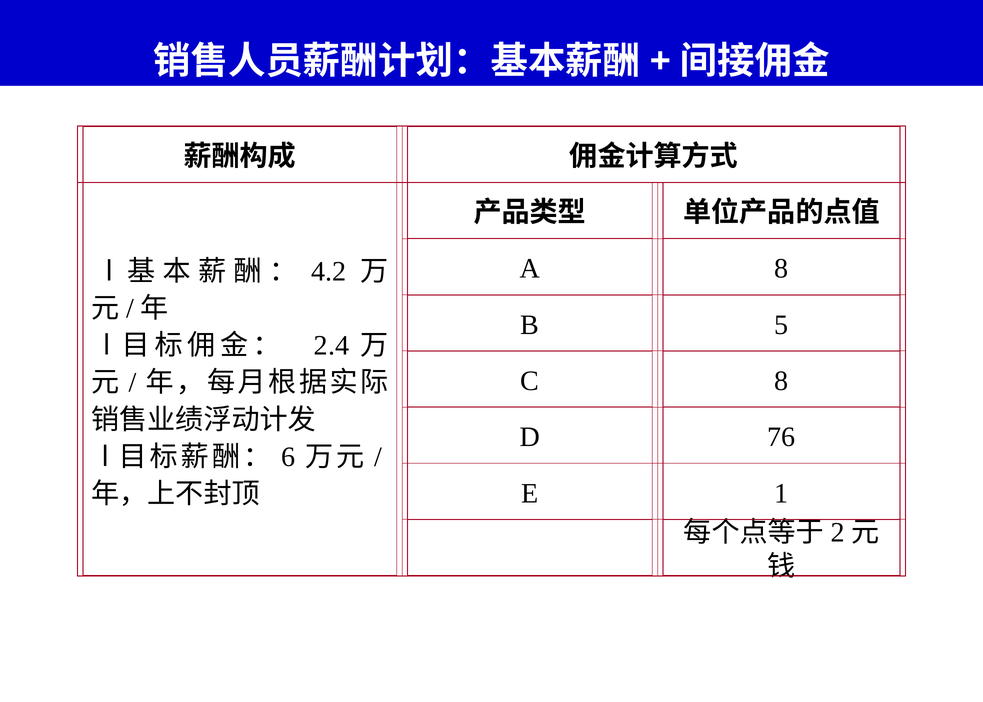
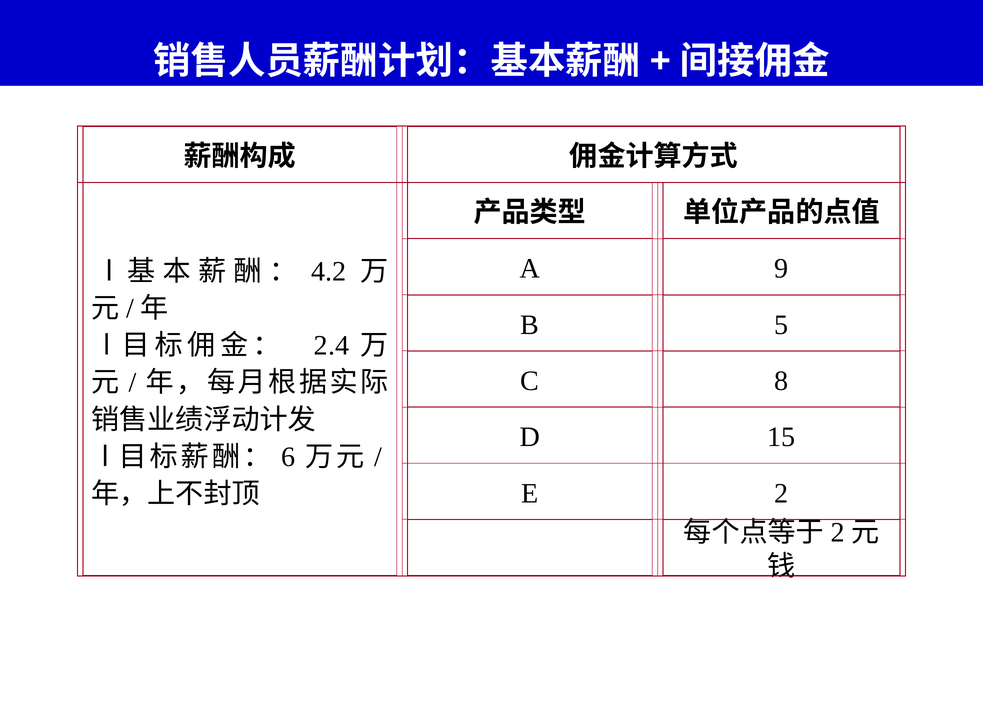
A 8: 8 -> 9
76: 76 -> 15
1: 1 -> 2
